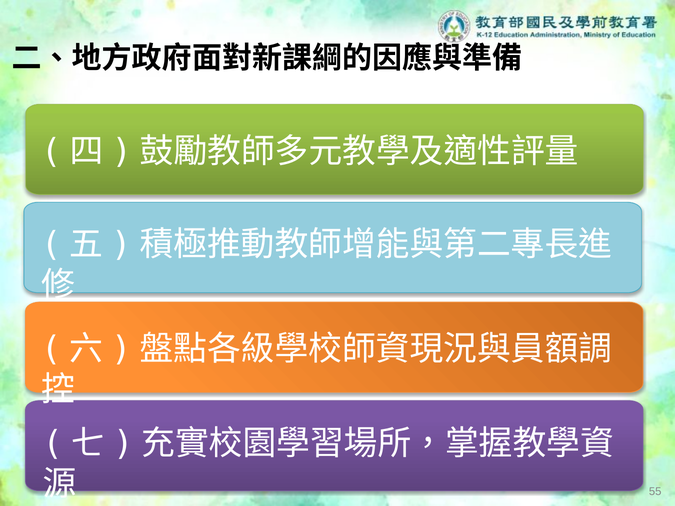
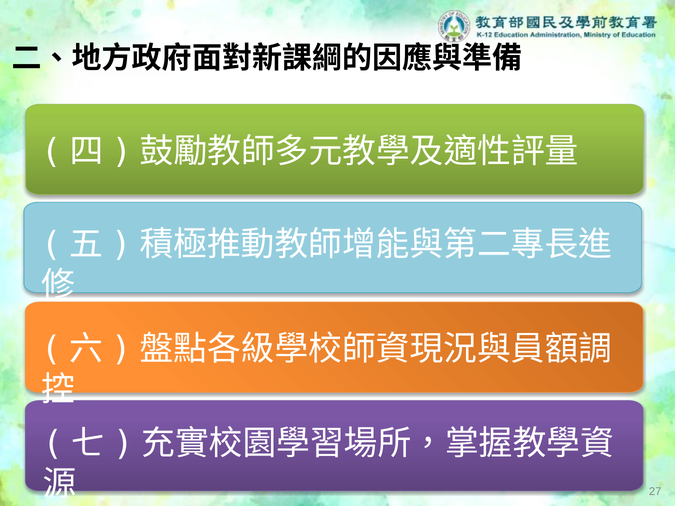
55: 55 -> 27
